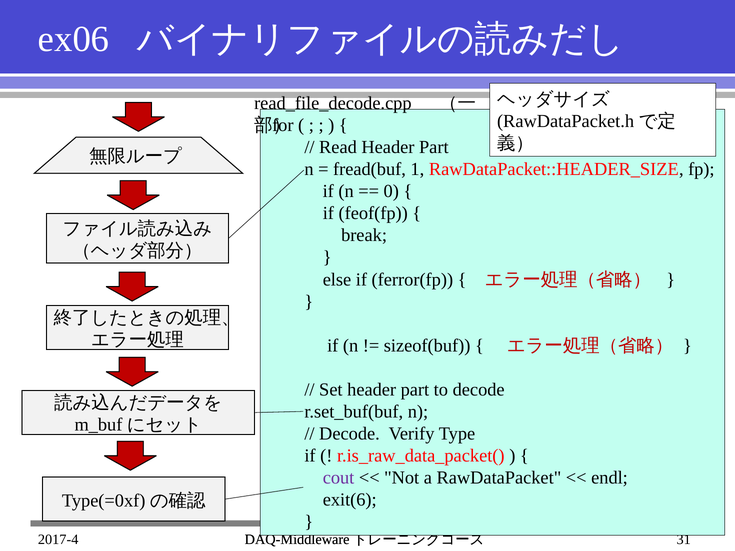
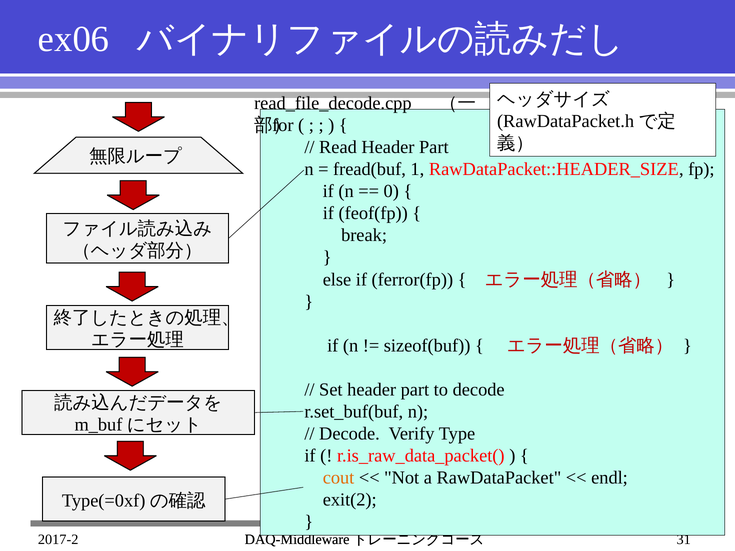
cout colour: purple -> orange
exit(6: exit(6 -> exit(2
2017-4: 2017-4 -> 2017-2
